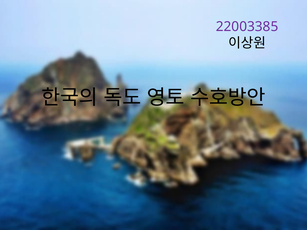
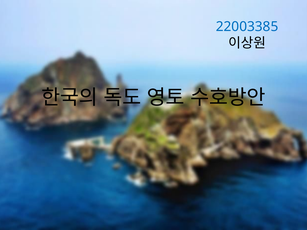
22003385 colour: purple -> blue
